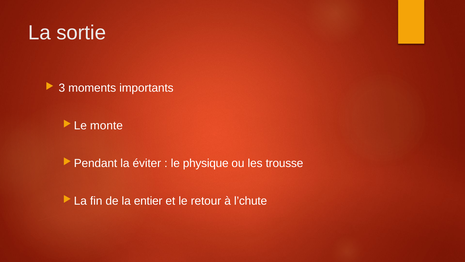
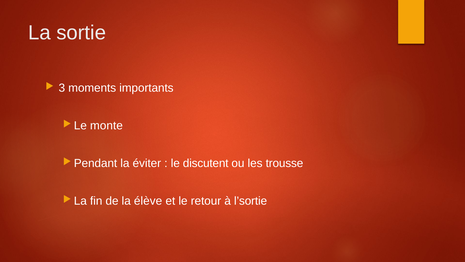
physique: physique -> discutent
entier: entier -> élève
l’chute: l’chute -> l’sortie
